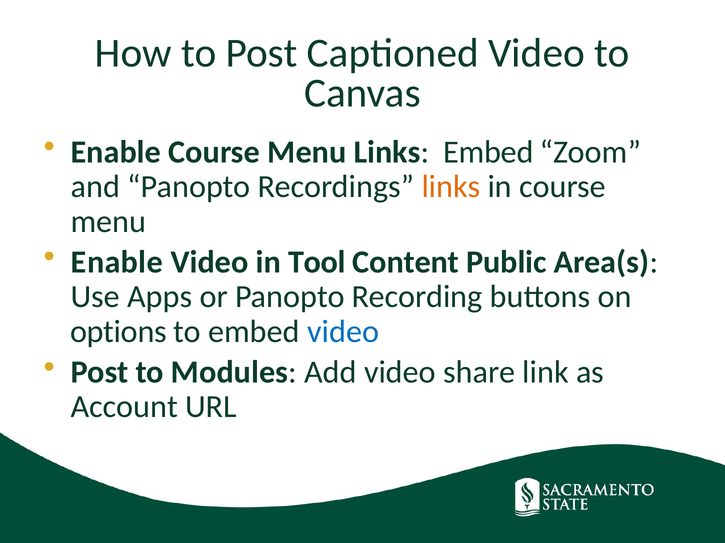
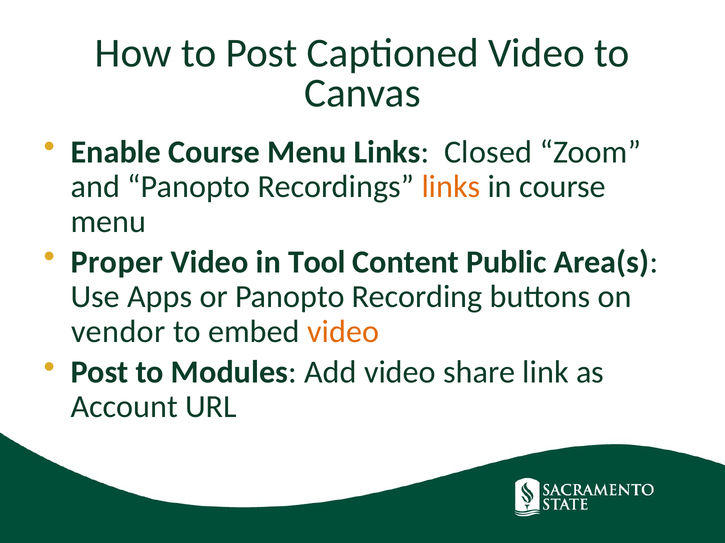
Links Embed: Embed -> Closed
Enable at (117, 262): Enable -> Proper
options: options -> vendor
video at (343, 332) colour: blue -> orange
